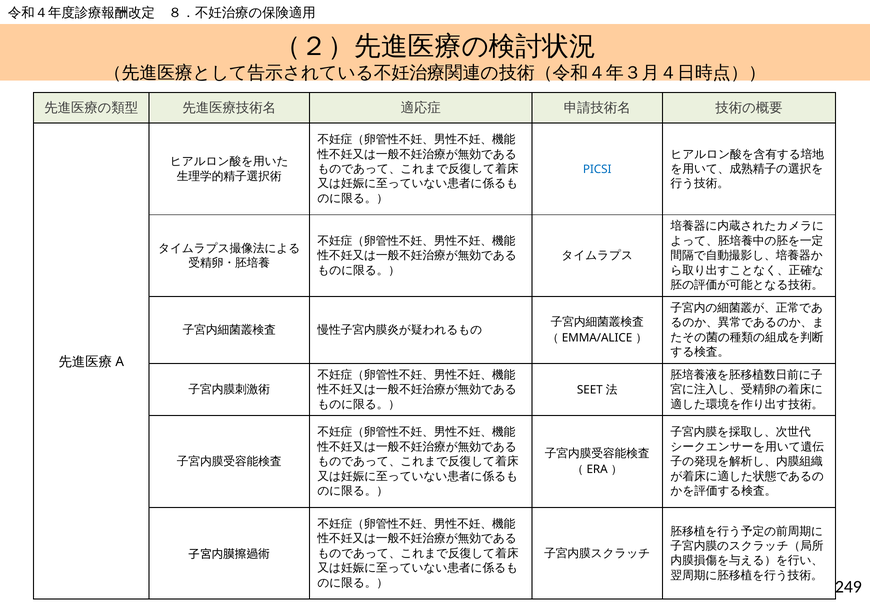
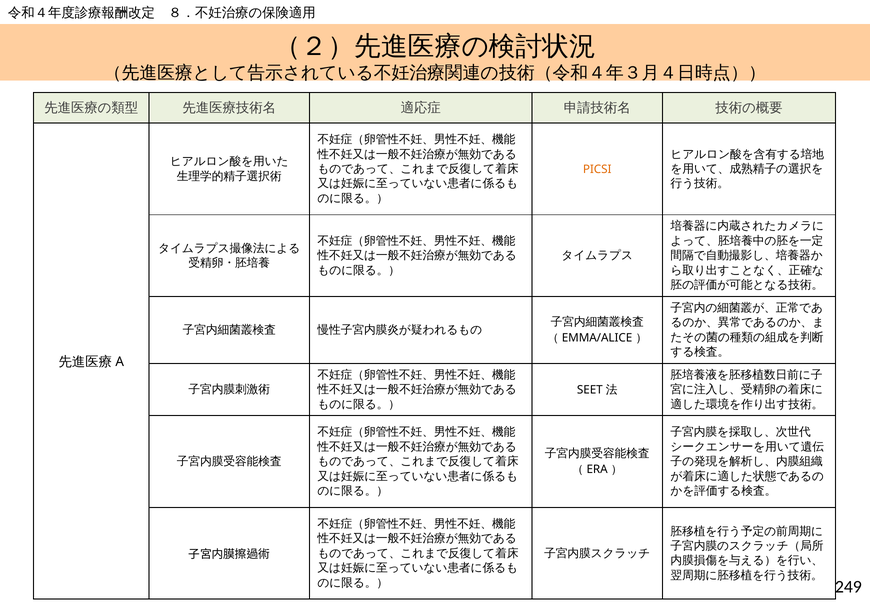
PICSI colour: blue -> orange
